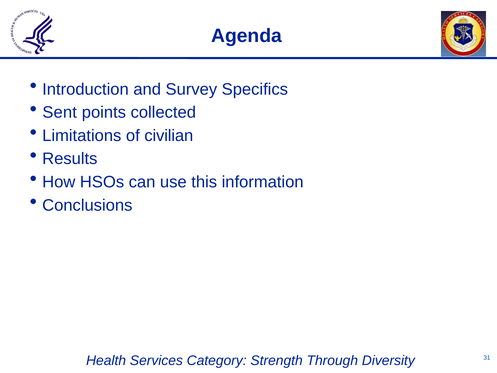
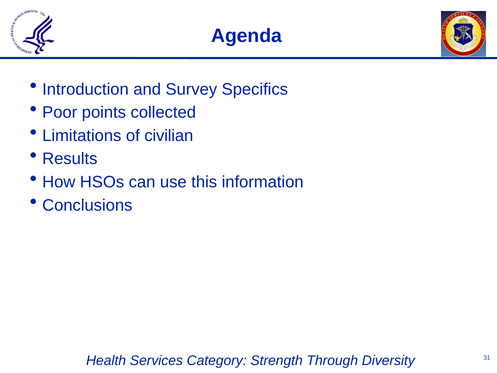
Sent: Sent -> Poor
